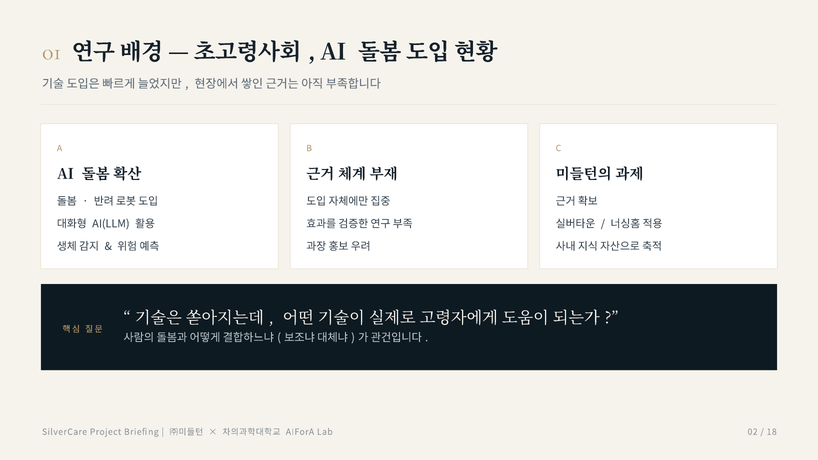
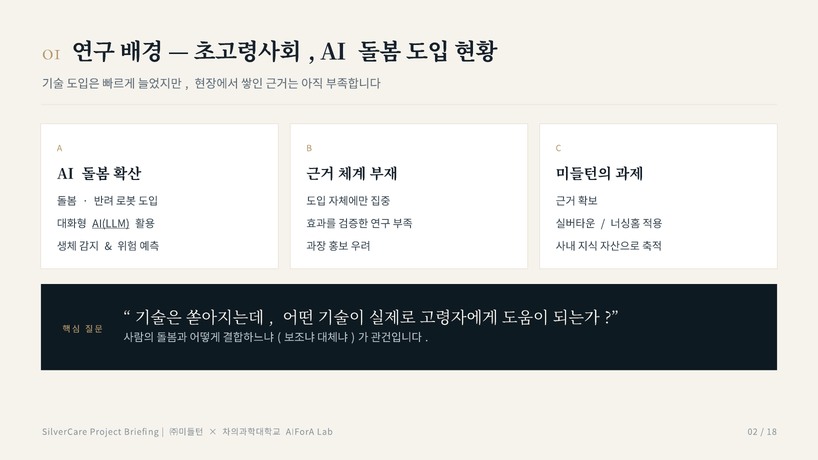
AI(LLM underline: none -> present
